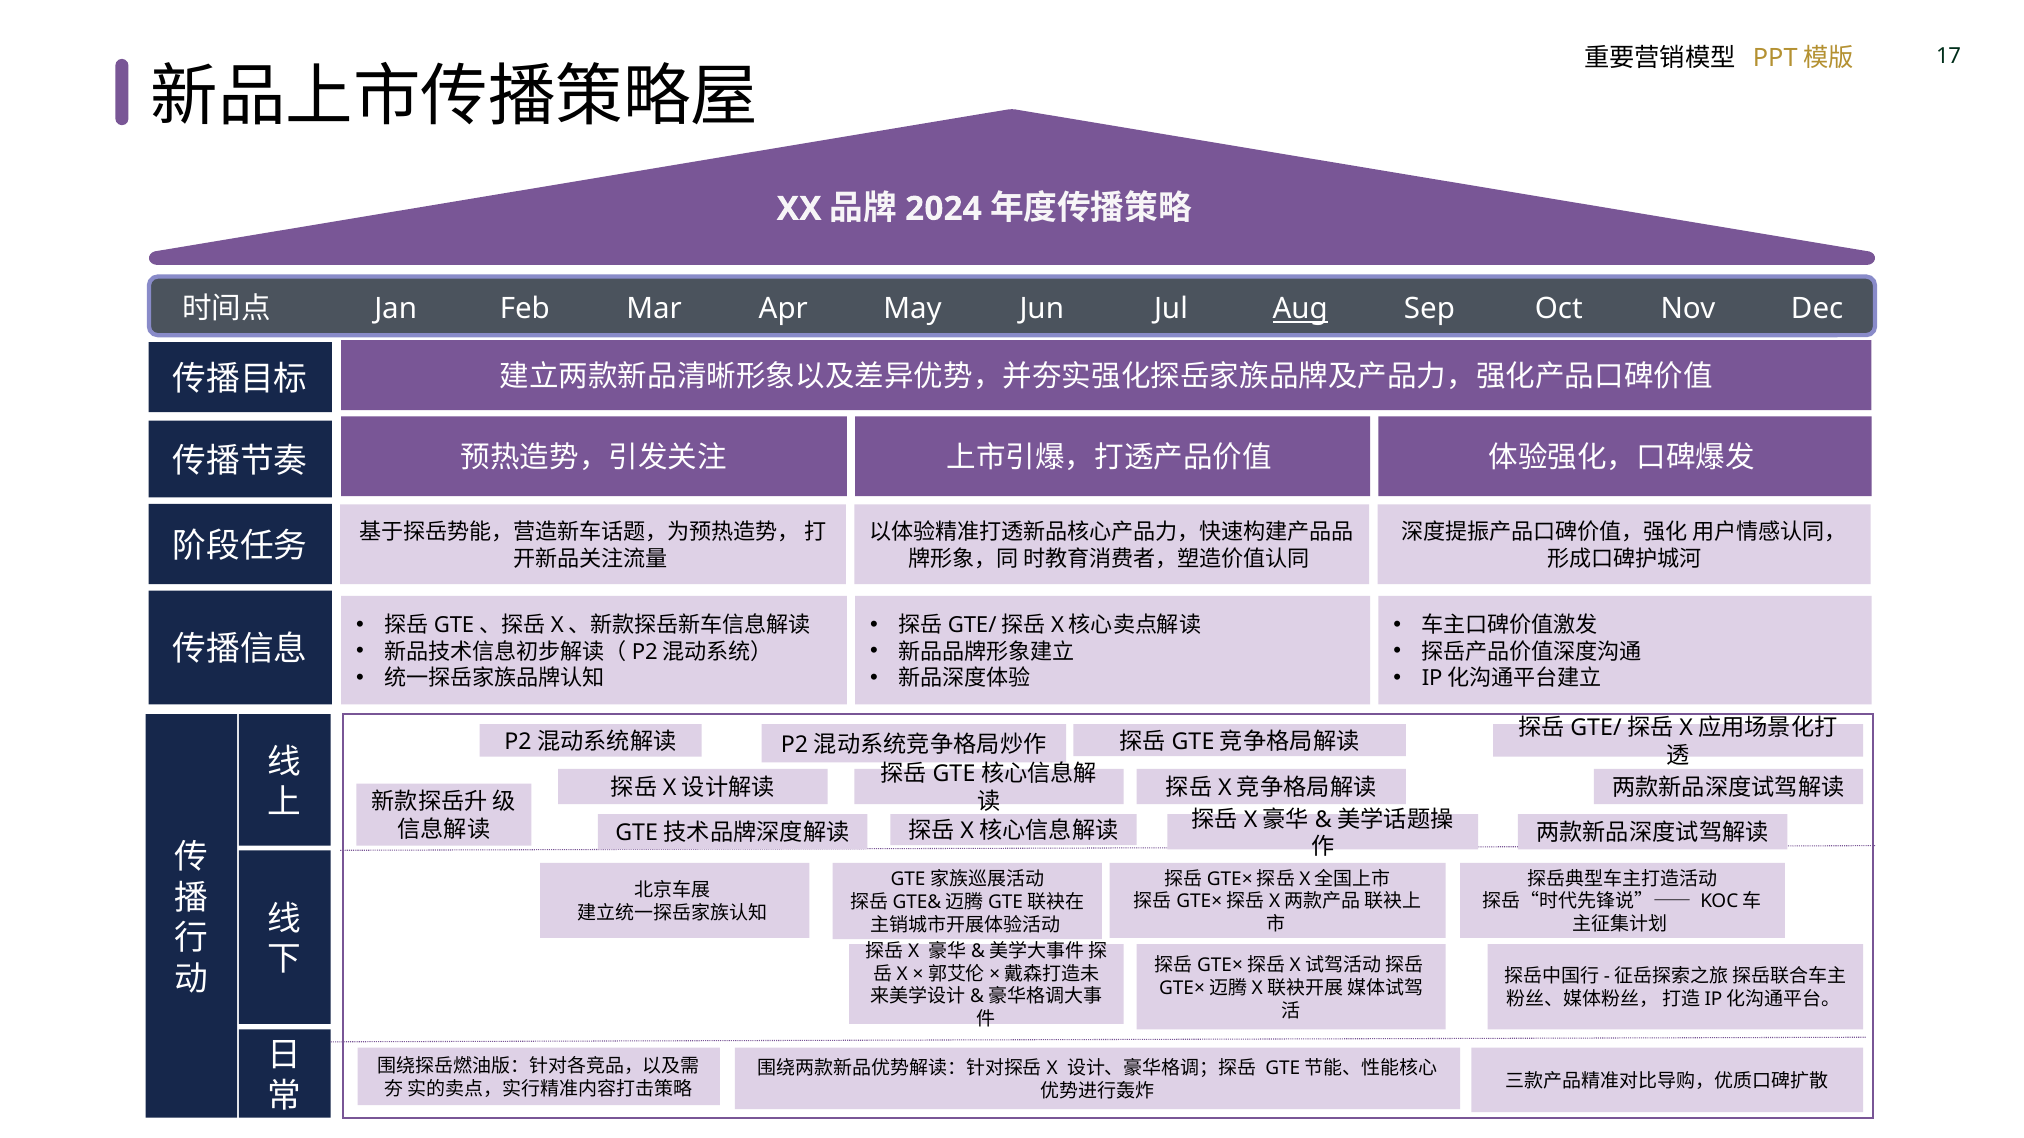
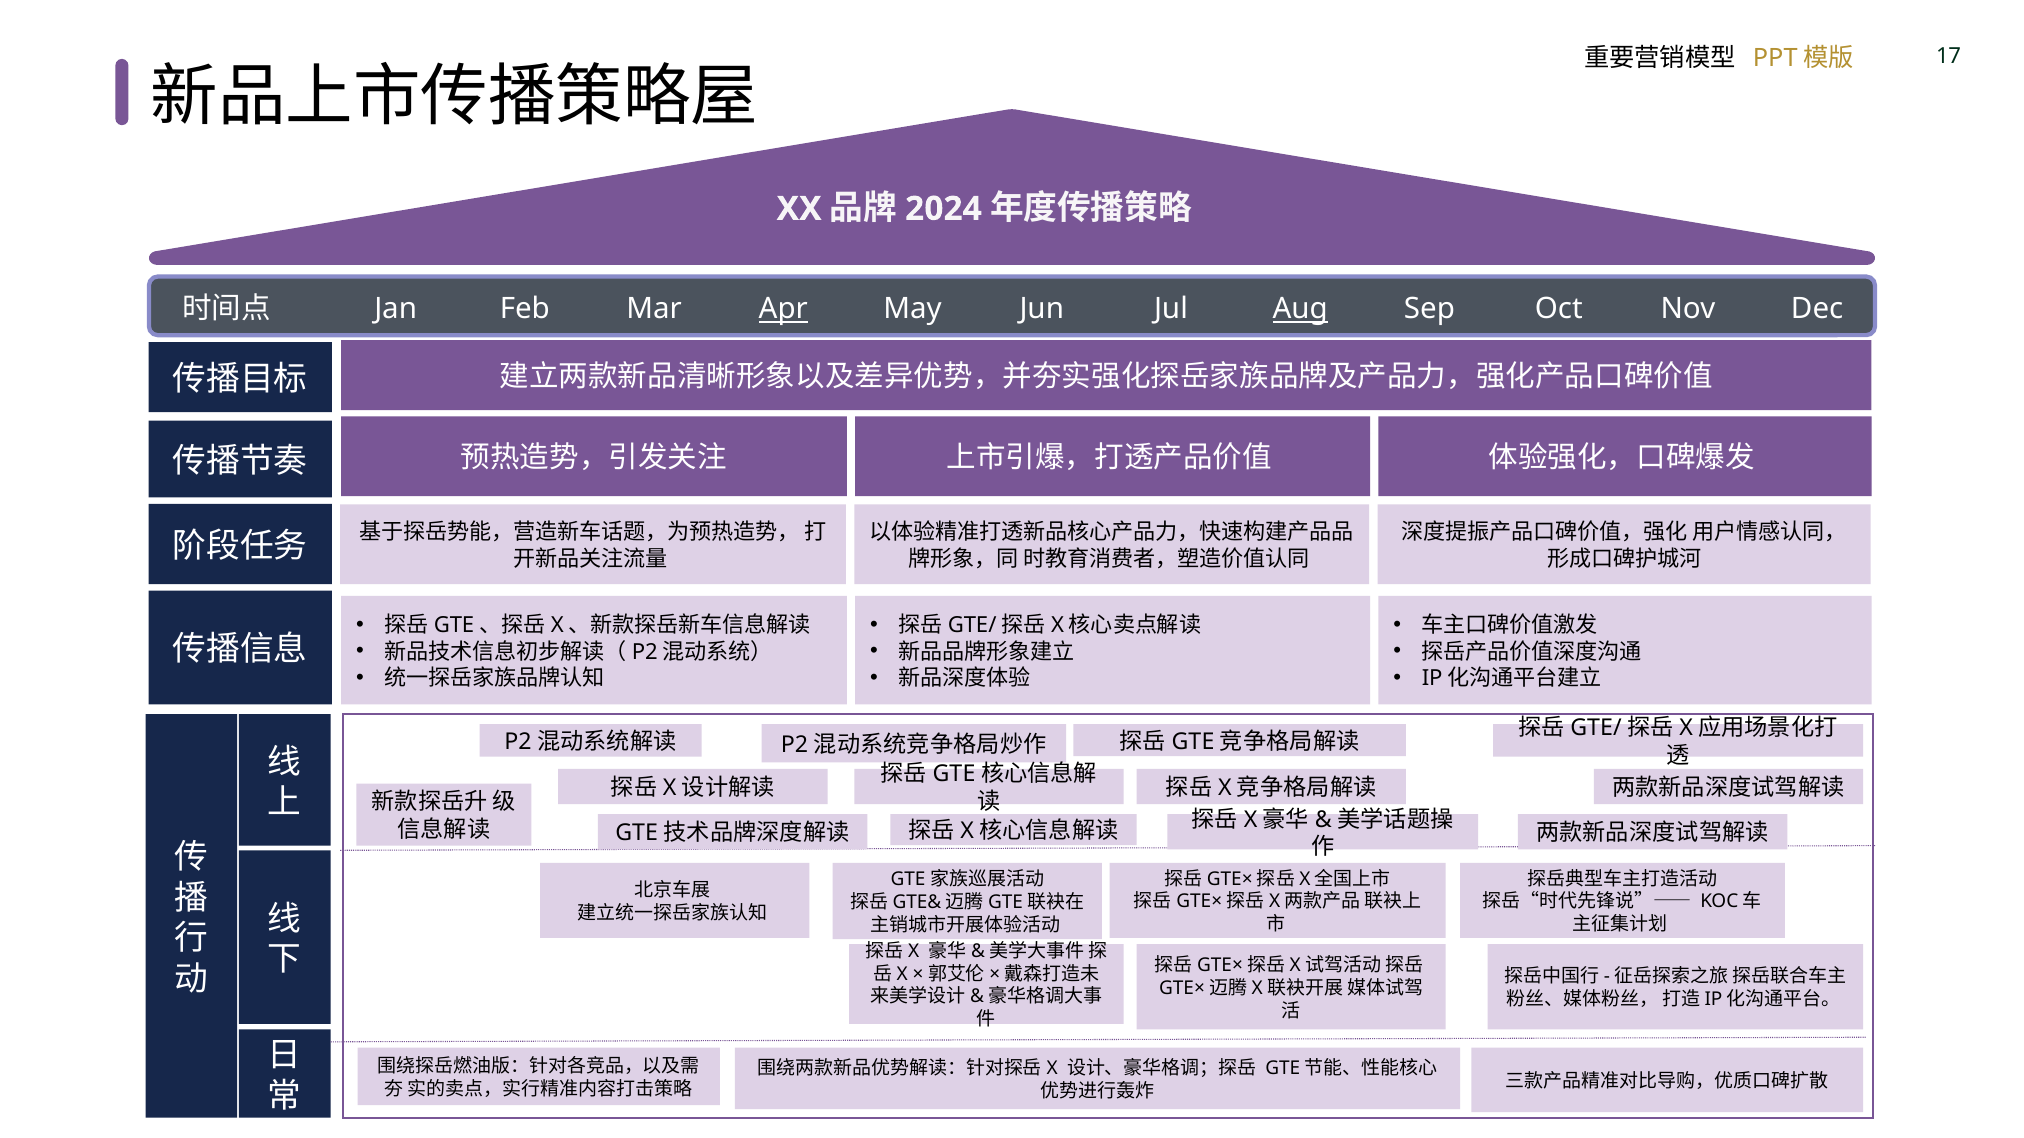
Apr underline: none -> present
